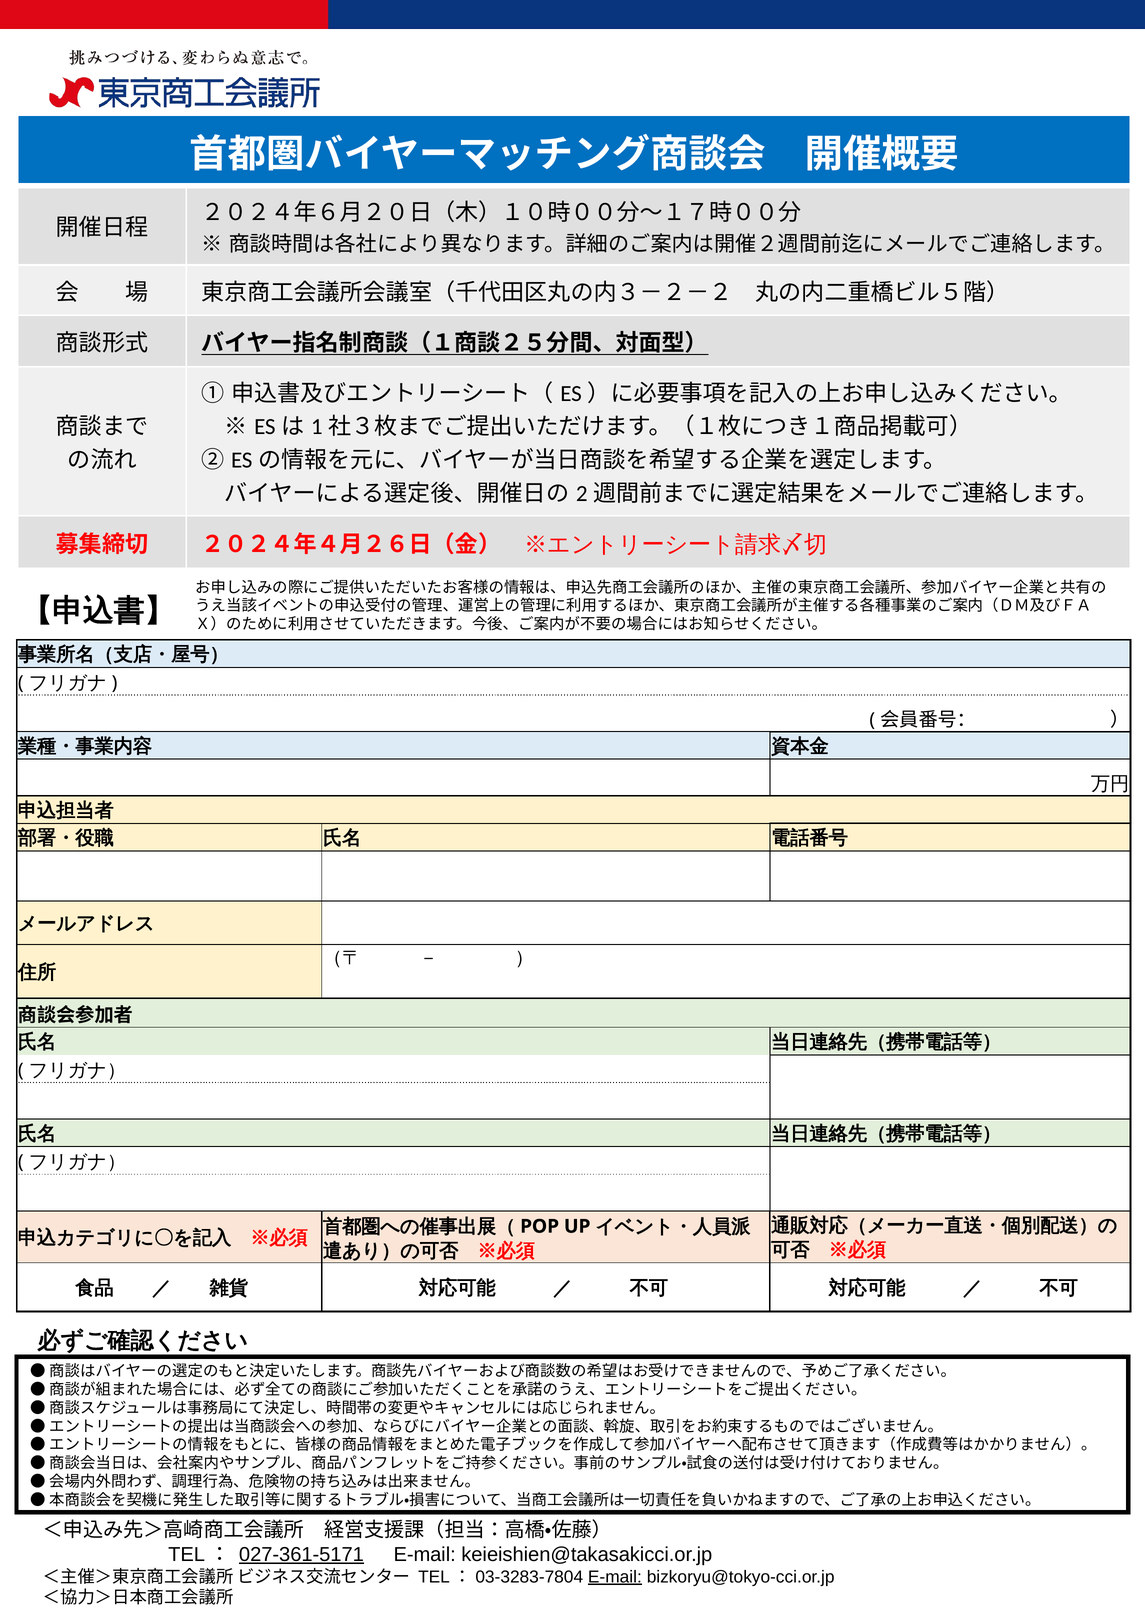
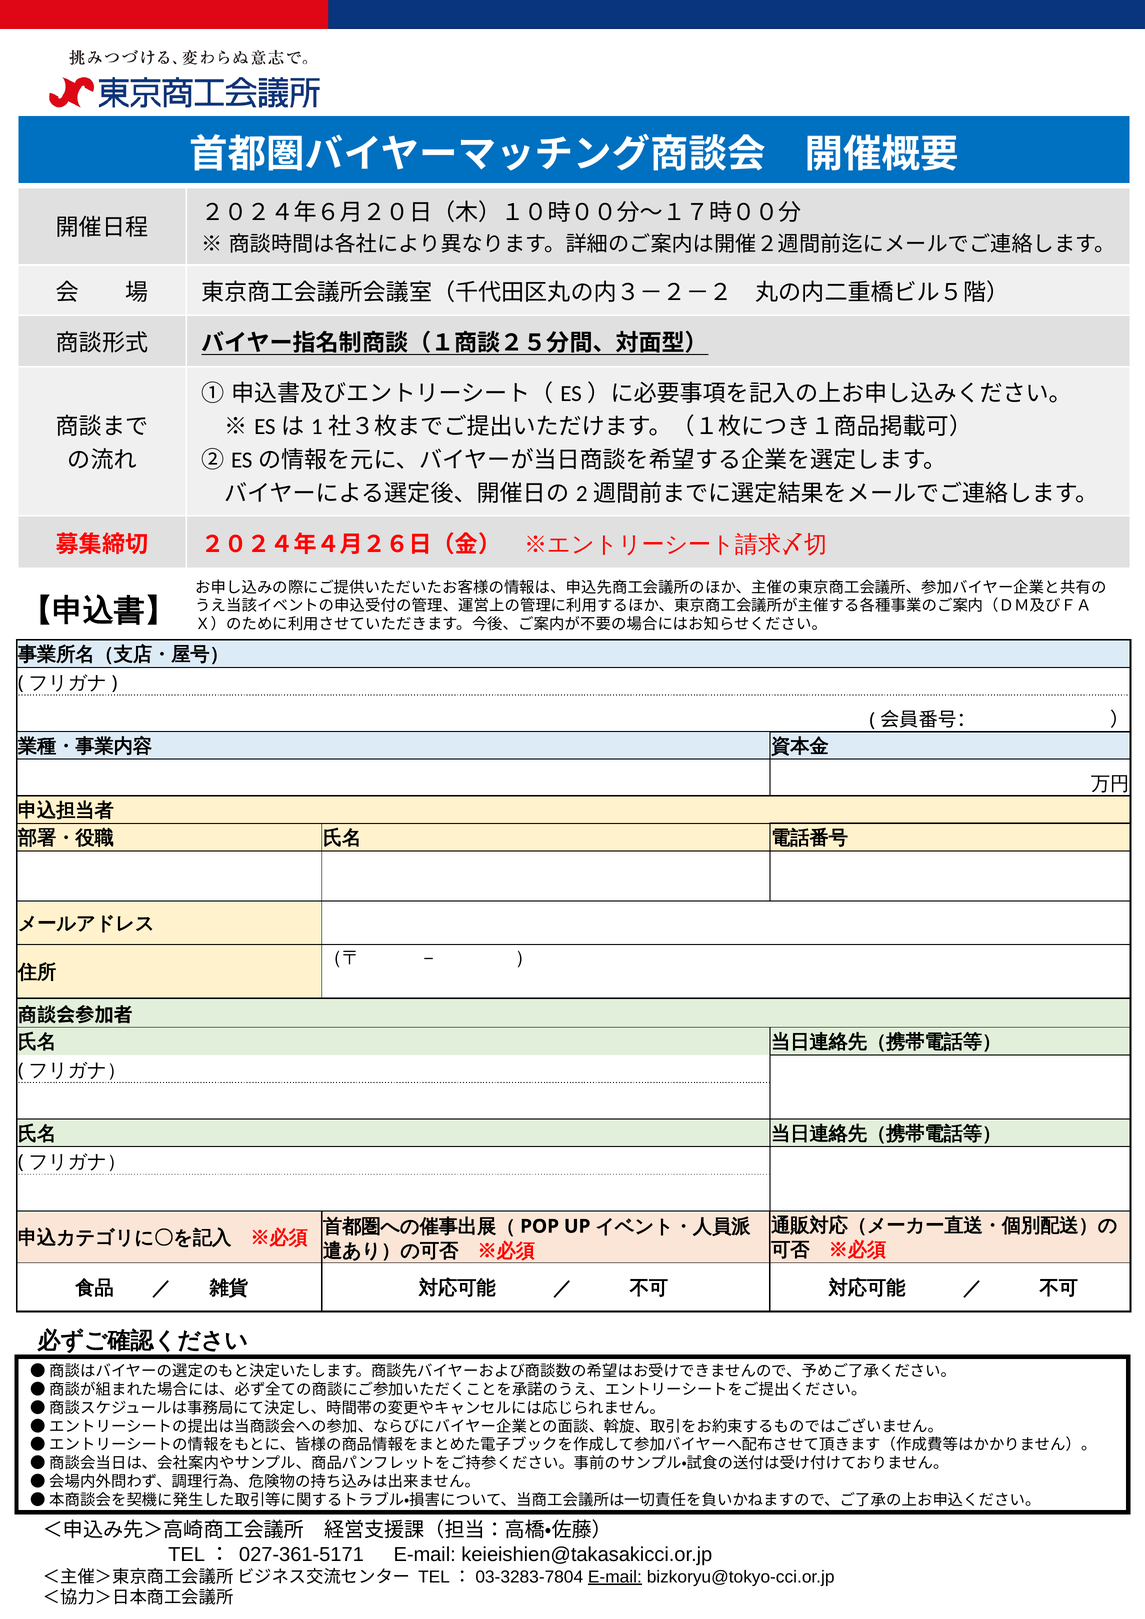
027-361-5171 underline: present -> none
